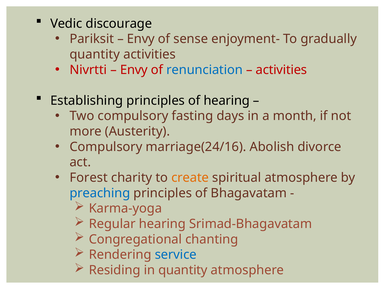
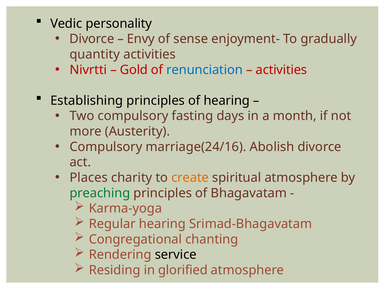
discourage: discourage -> personality
Pariksit at (92, 39): Pariksit -> Divorce
Envy at (134, 70): Envy -> Gold
Forest: Forest -> Places
preaching colour: blue -> green
service colour: blue -> black
in quantity: quantity -> glorified
